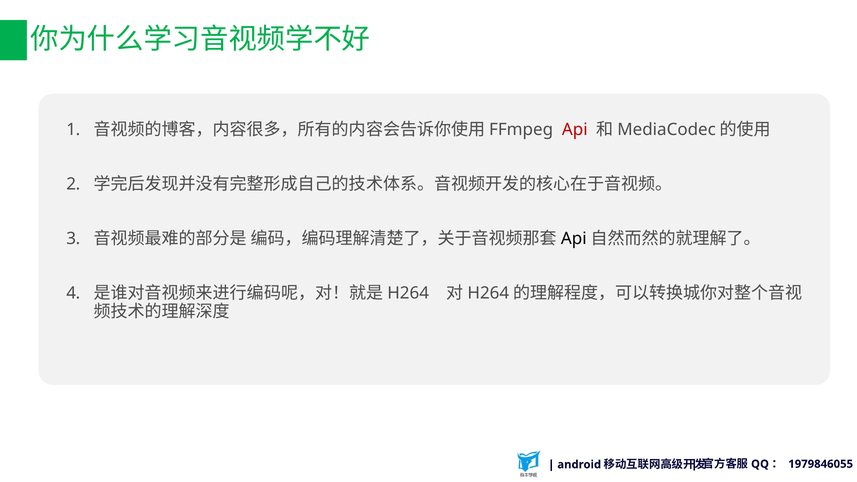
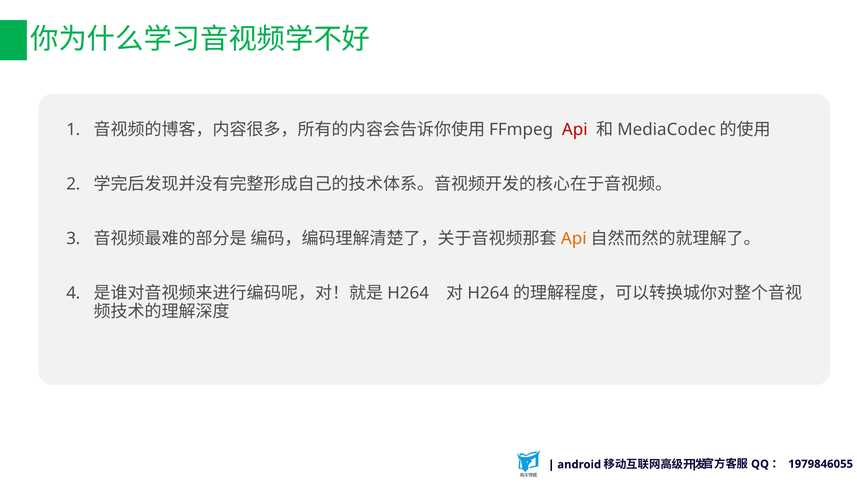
Api at (574, 239) colour: black -> orange
